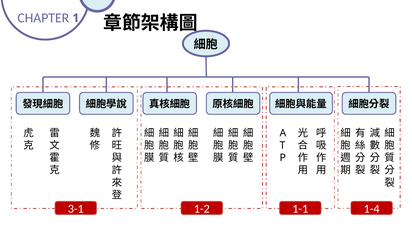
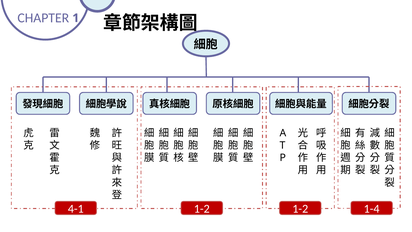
3-1: 3-1 -> 4-1
1-2 1-1: 1-1 -> 1-2
